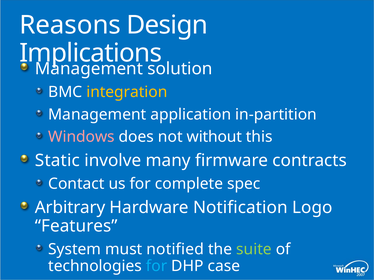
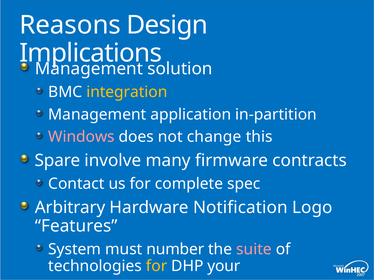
without: without -> change
Static: Static -> Spare
notified: notified -> number
suite colour: light green -> pink
for at (157, 266) colour: light blue -> yellow
case: case -> your
